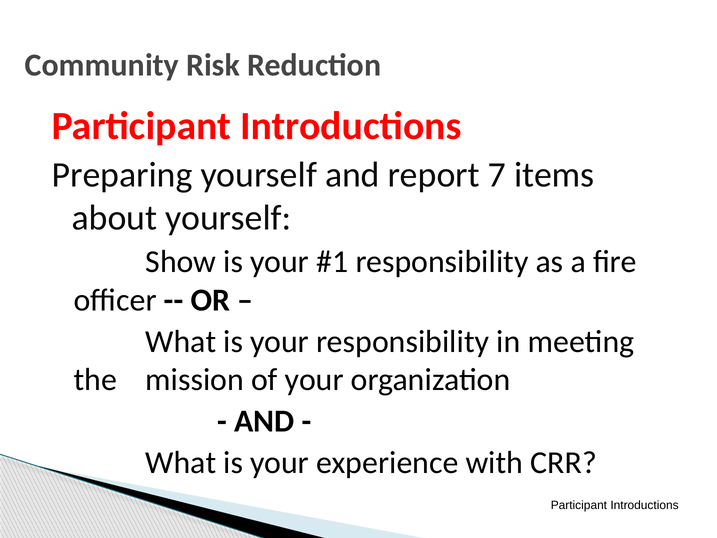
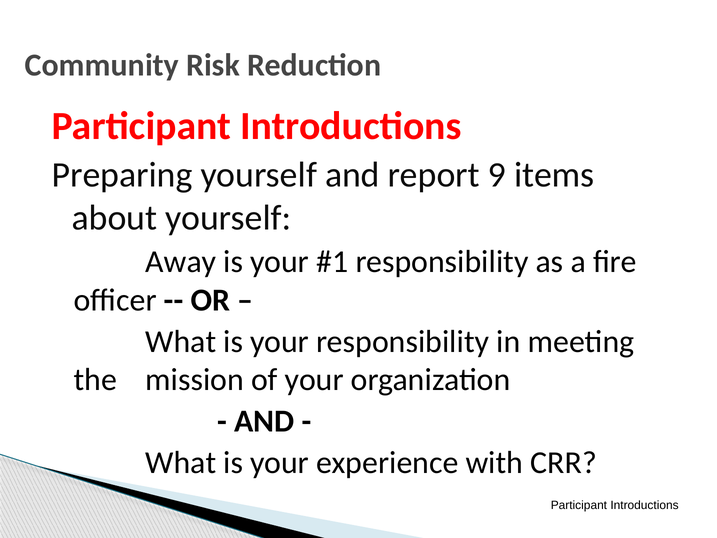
7: 7 -> 9
Show: Show -> Away
